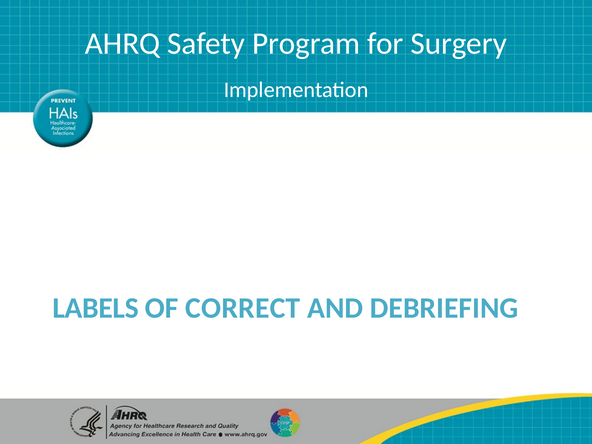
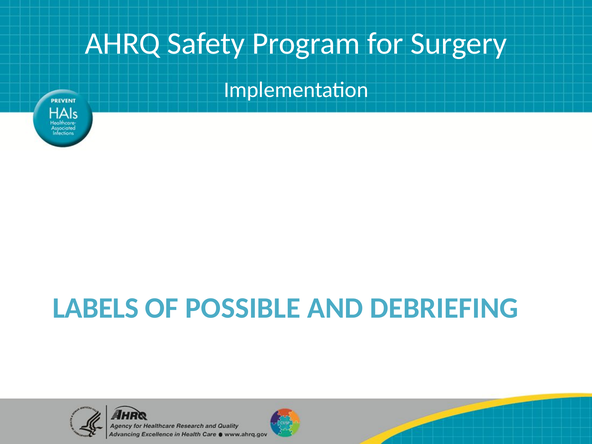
CORRECT: CORRECT -> POSSIBLE
